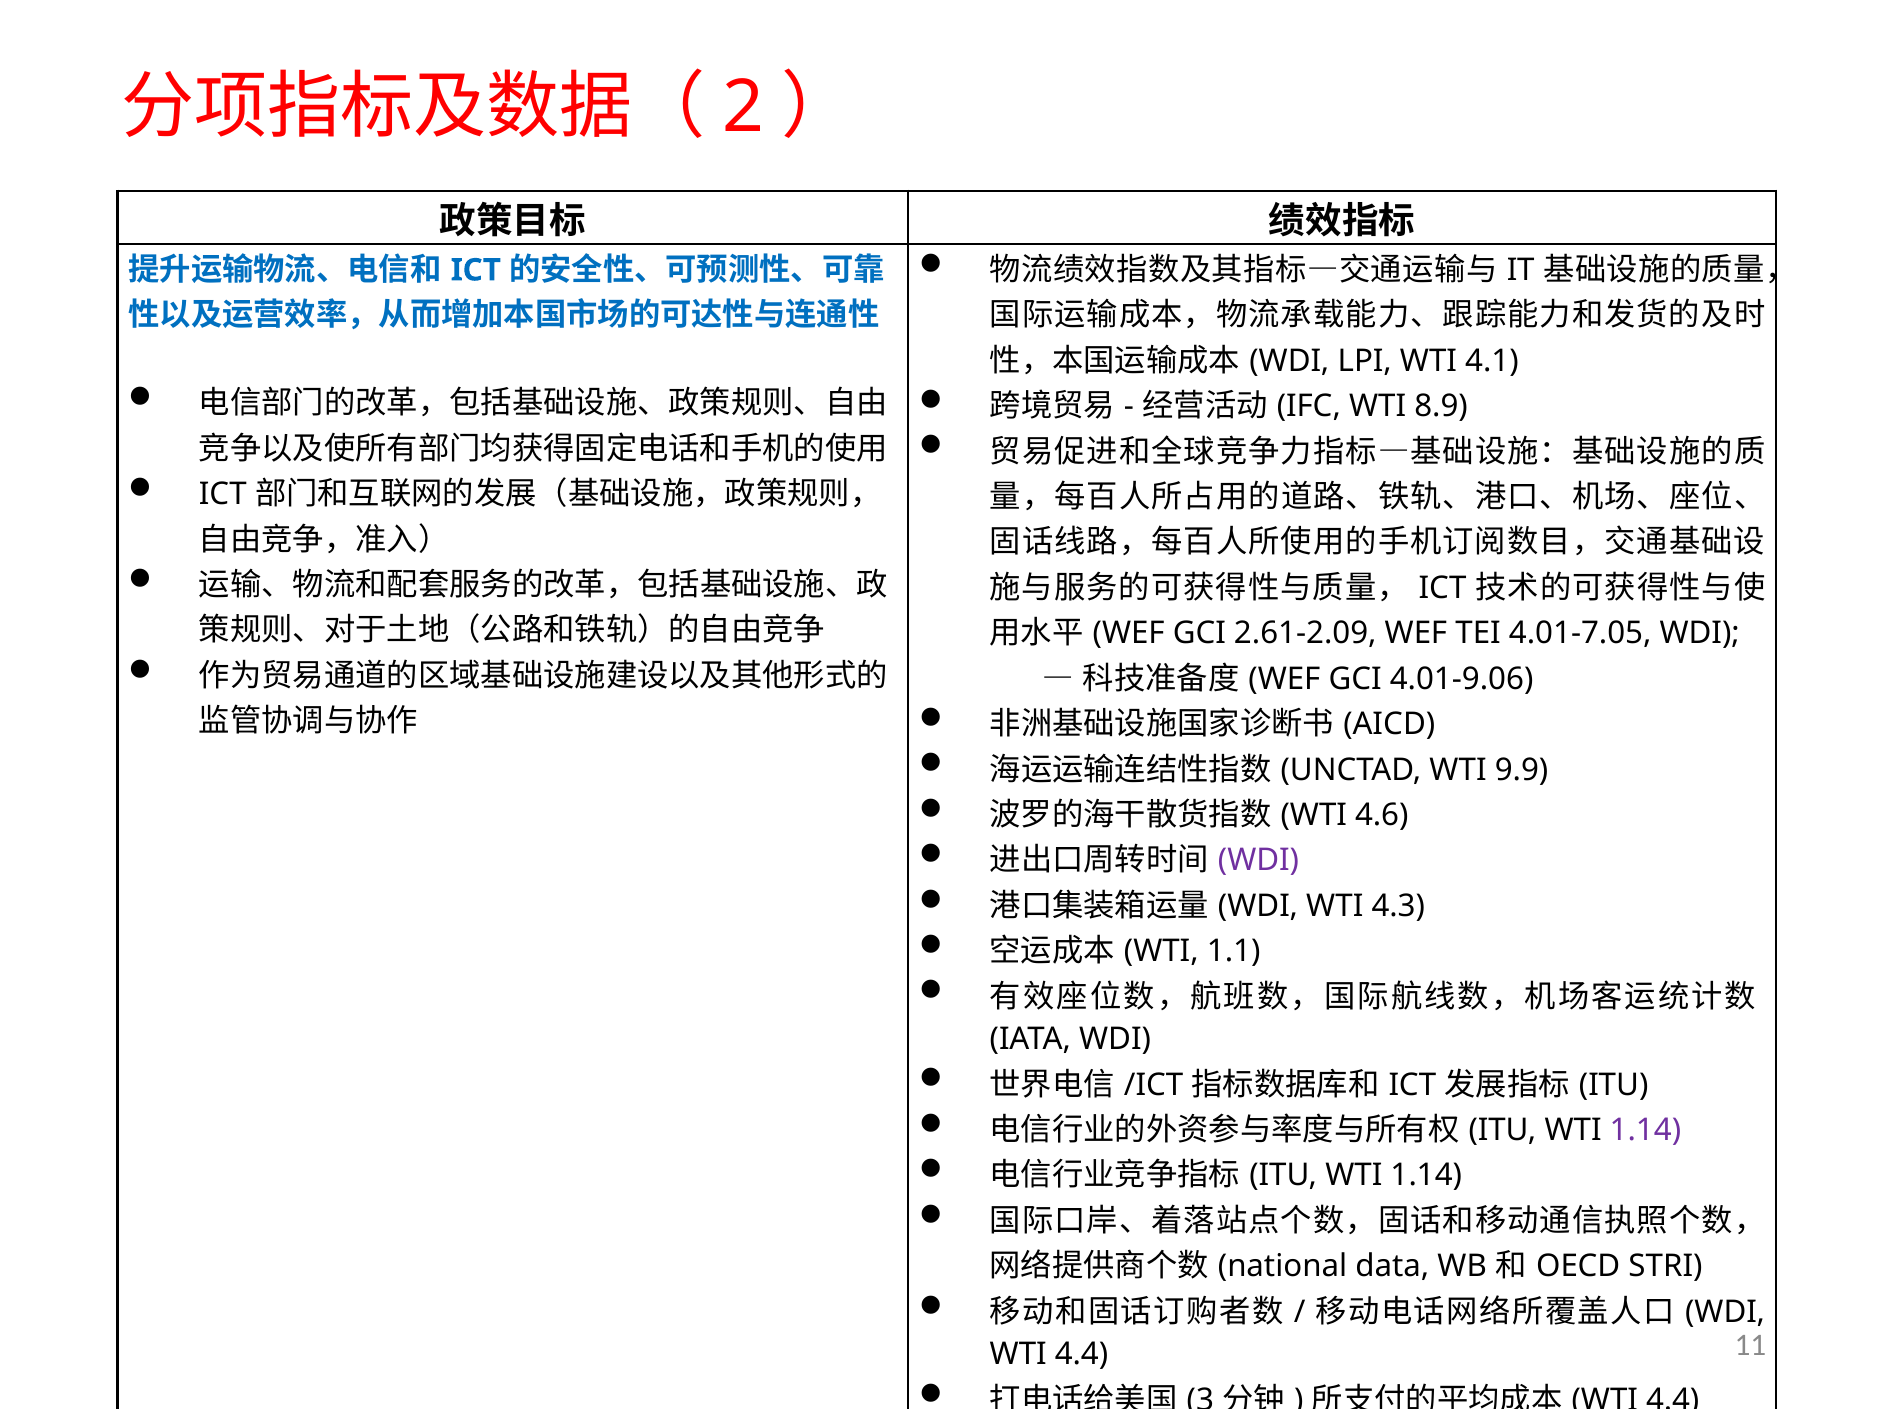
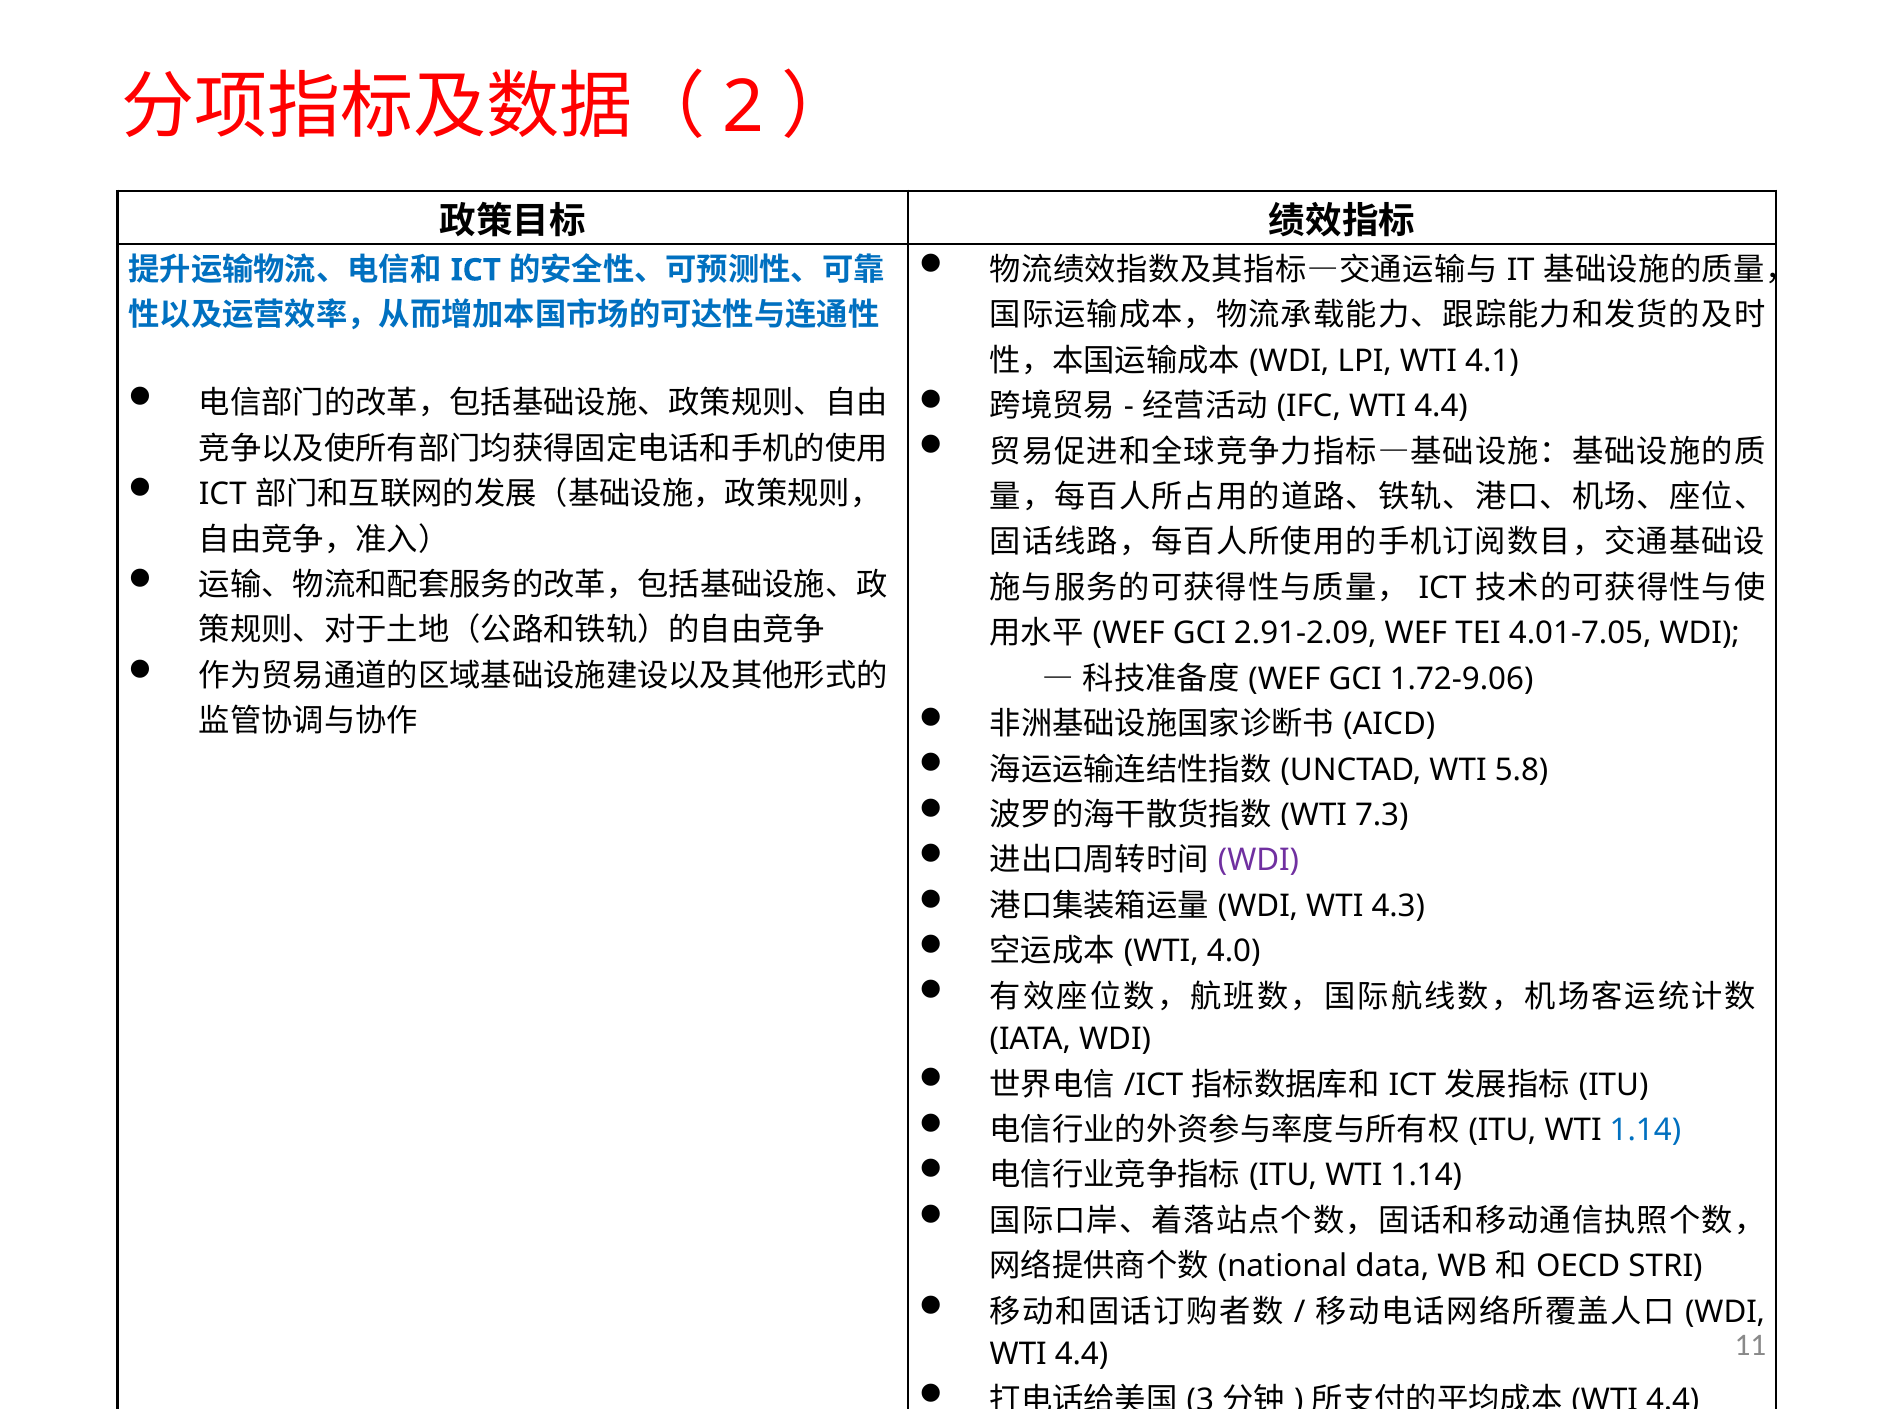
8.9 at (1441, 406): 8.9 -> 4.4
2.61-2.09: 2.61-2.09 -> 2.91-2.09
4.01-9.06: 4.01-9.06 -> 1.72-9.06
9.9: 9.9 -> 5.8
4.6: 4.6 -> 7.3
1.1: 1.1 -> 4.0
1.14 at (1645, 1130) colour: purple -> blue
